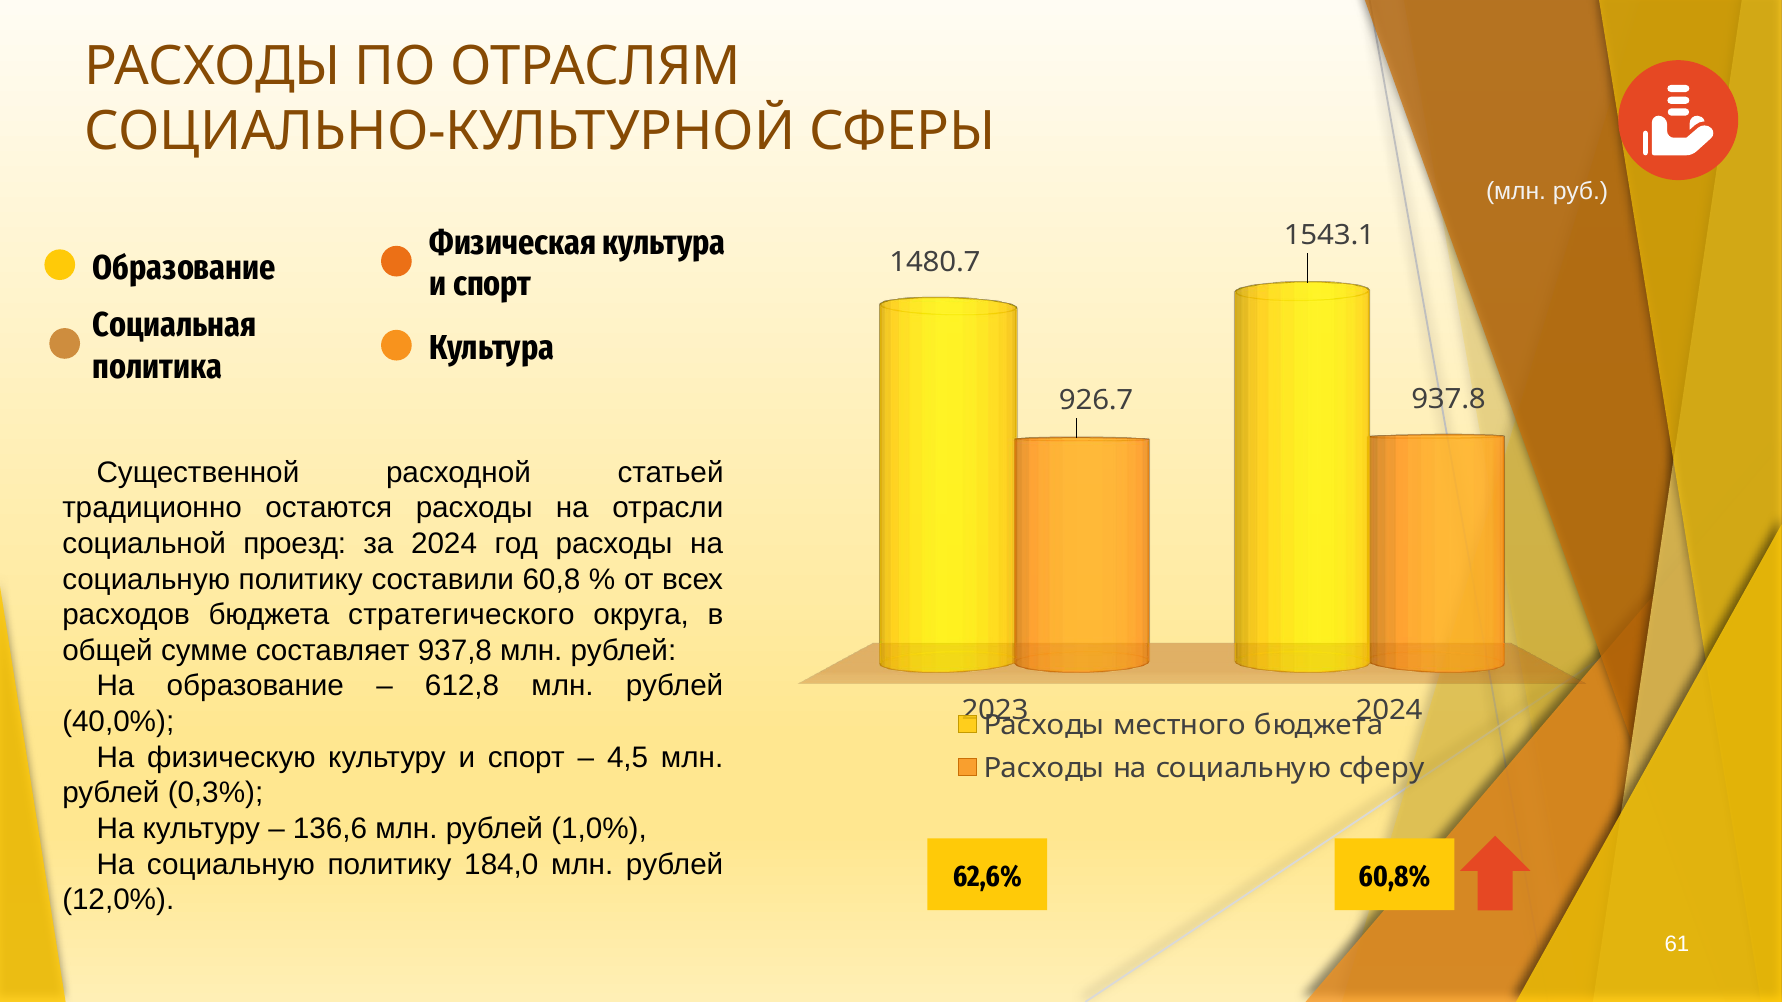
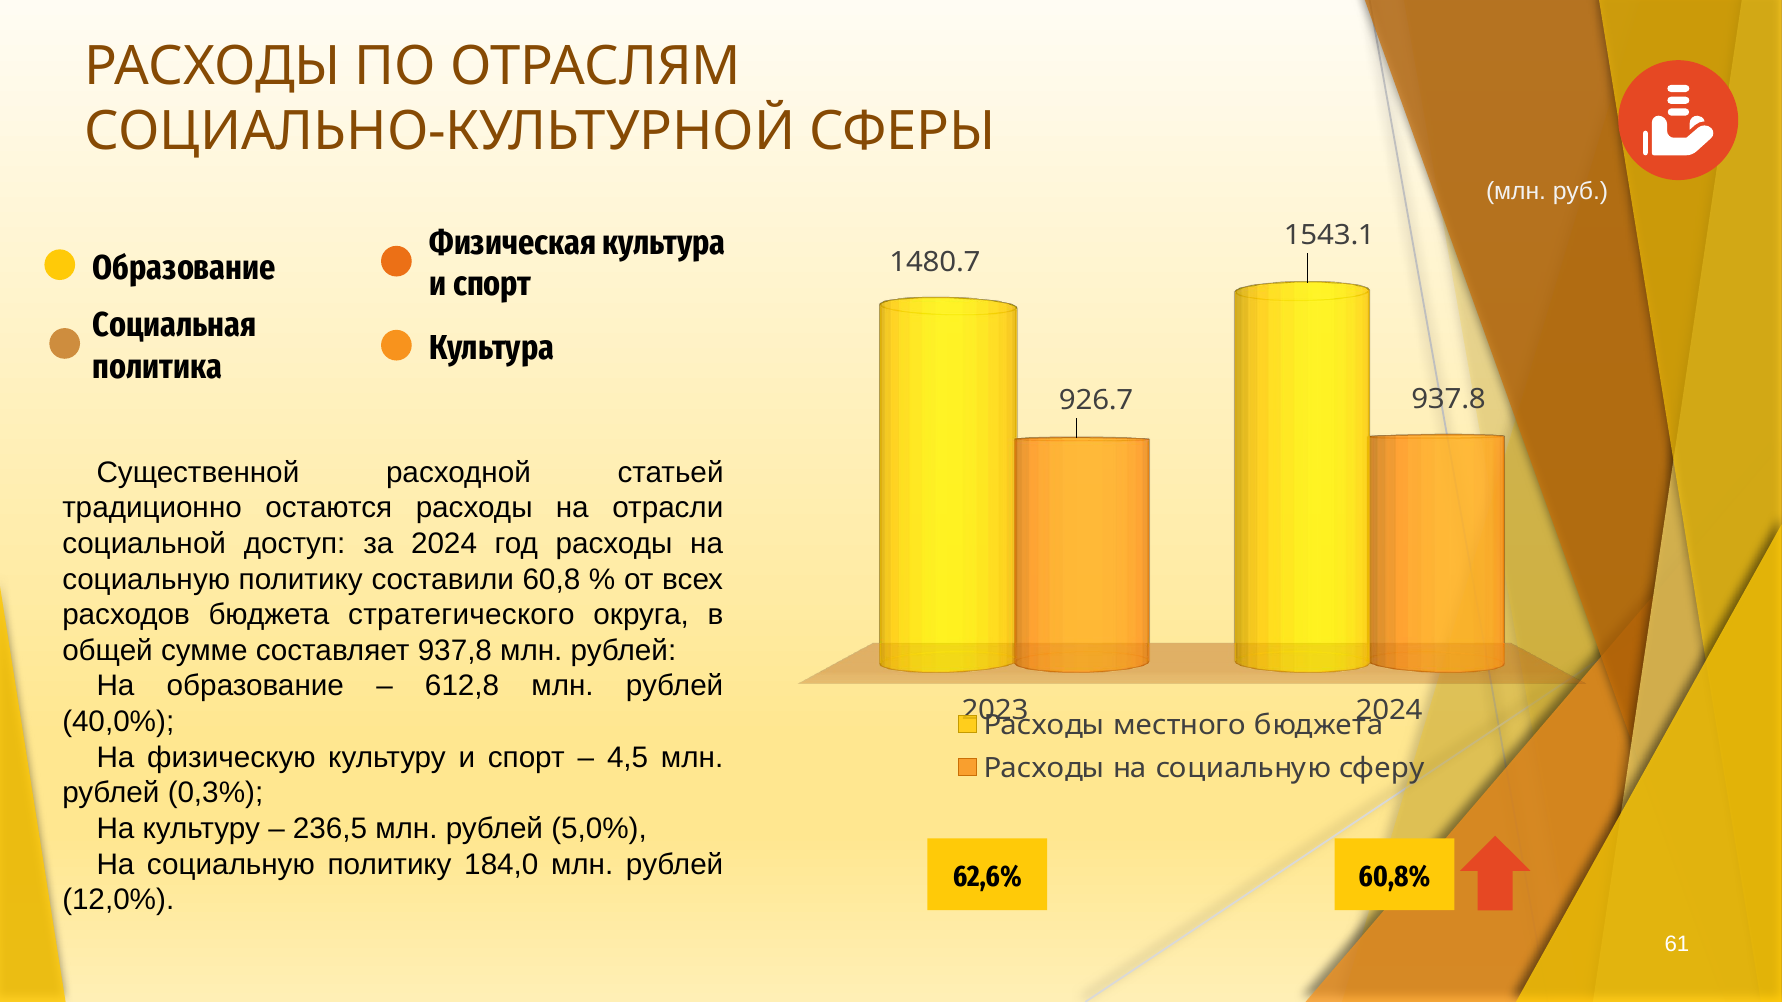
проезд: проезд -> доступ
136,6: 136,6 -> 236,5
1,0%: 1,0% -> 5,0%
